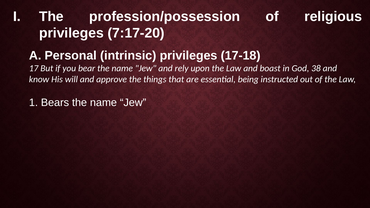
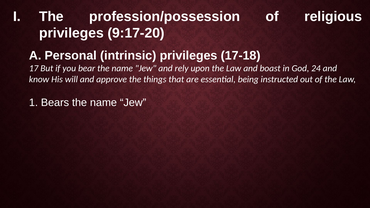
7:17-20: 7:17-20 -> 9:17-20
38: 38 -> 24
